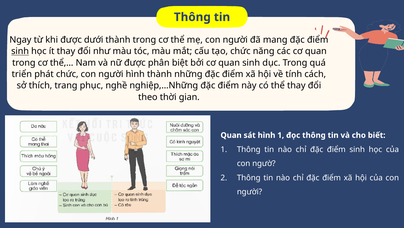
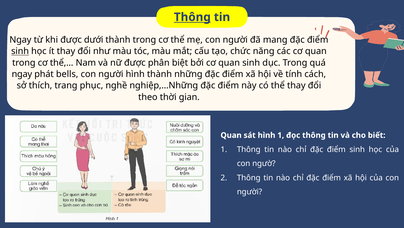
Thông at (192, 17) underline: none -> present
triển at (22, 74): triển -> ngay
phát chức: chức -> bells
